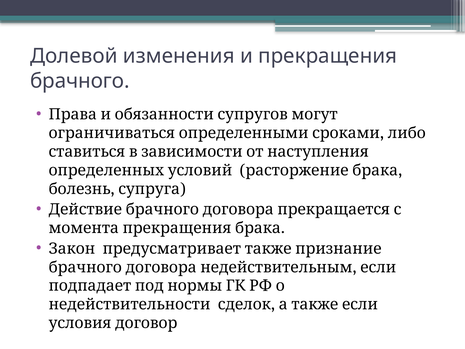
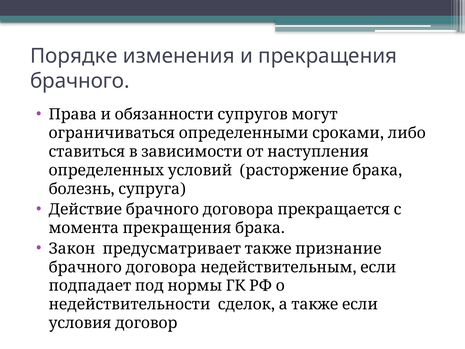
Долевой: Долевой -> Порядке
